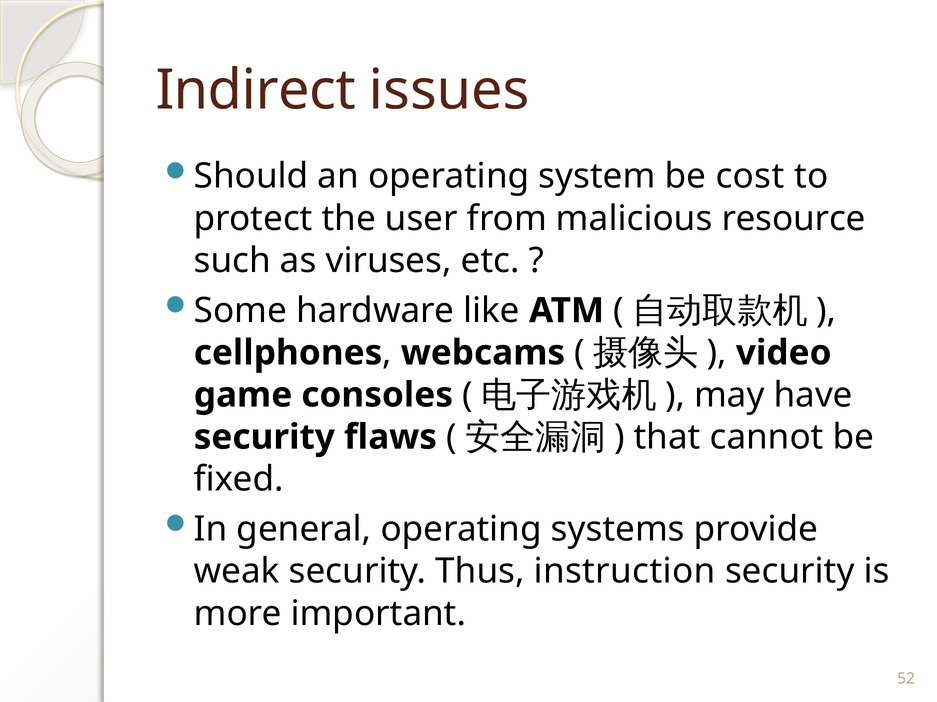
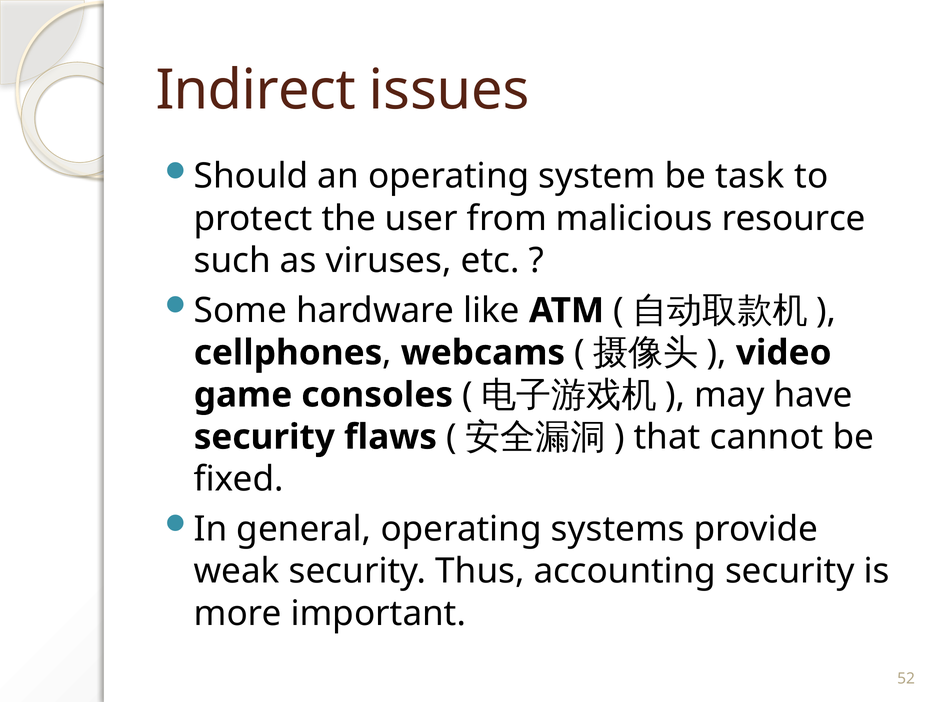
cost: cost -> task
instruction: instruction -> accounting
